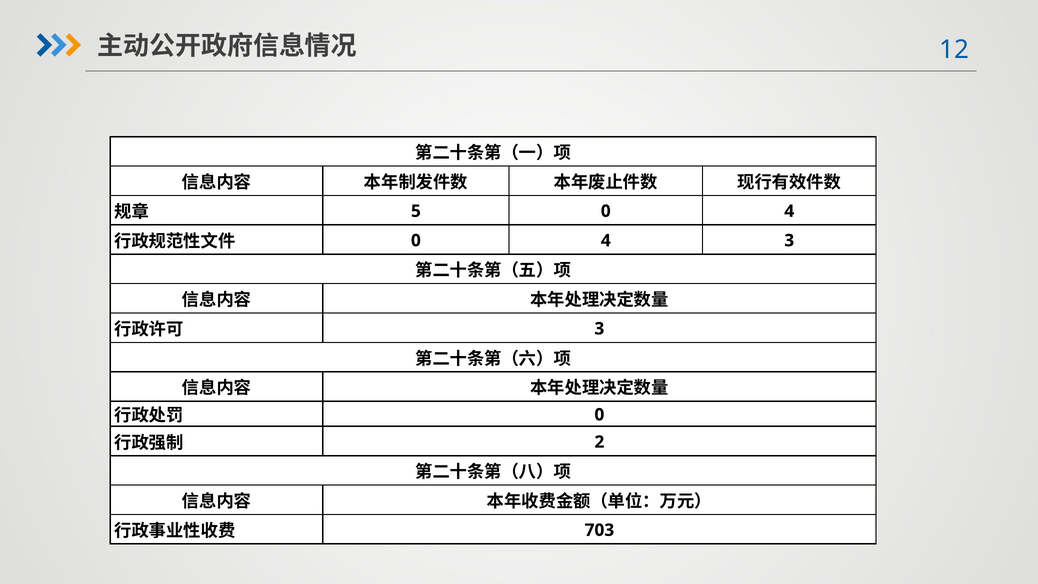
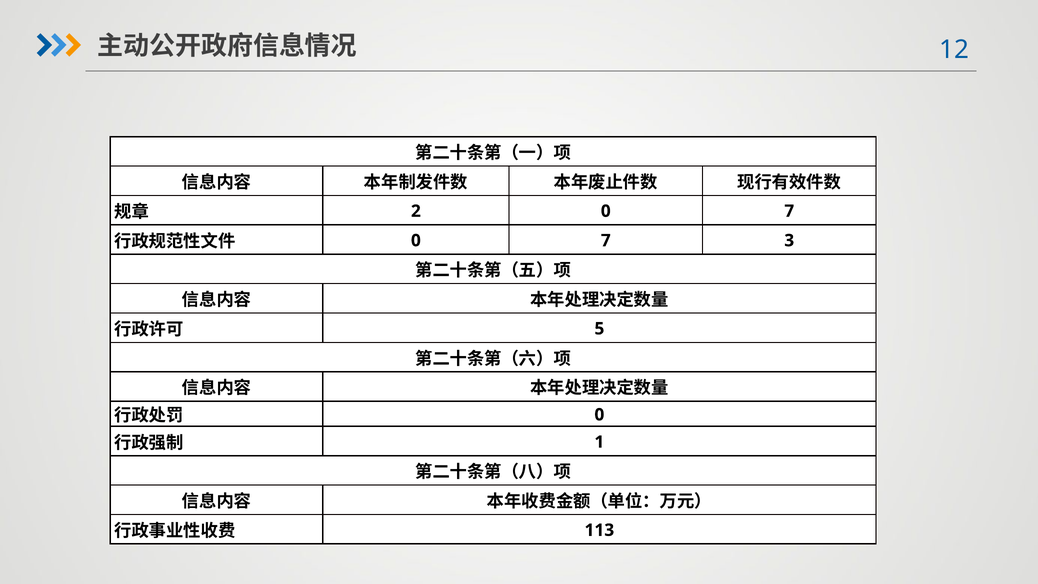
5: 5 -> 2
4 at (789, 211): 4 -> 7
4 at (606, 241): 4 -> 7
3 at (599, 329): 3 -> 5
2: 2 -> 1
703: 703 -> 113
